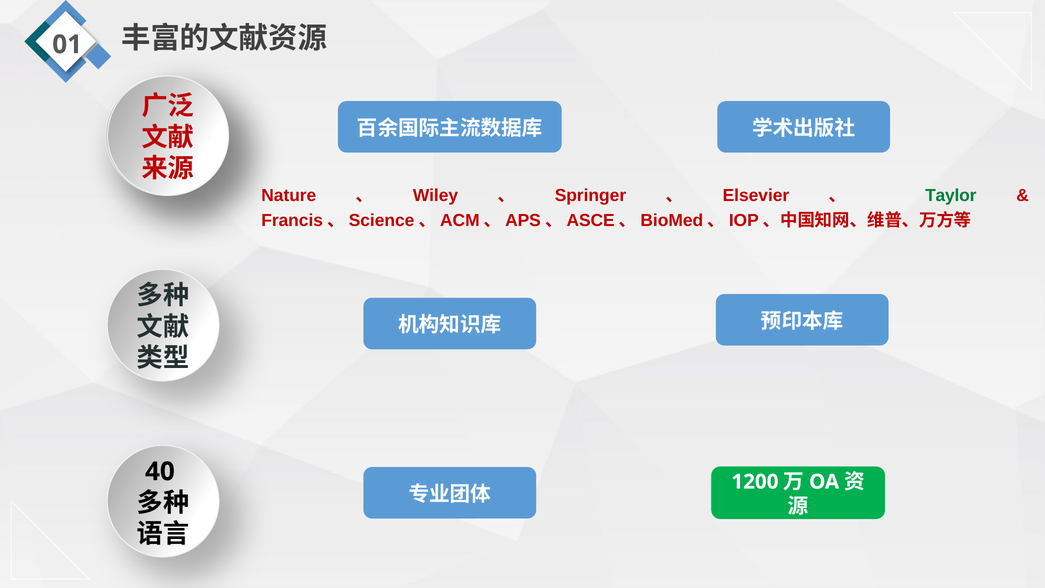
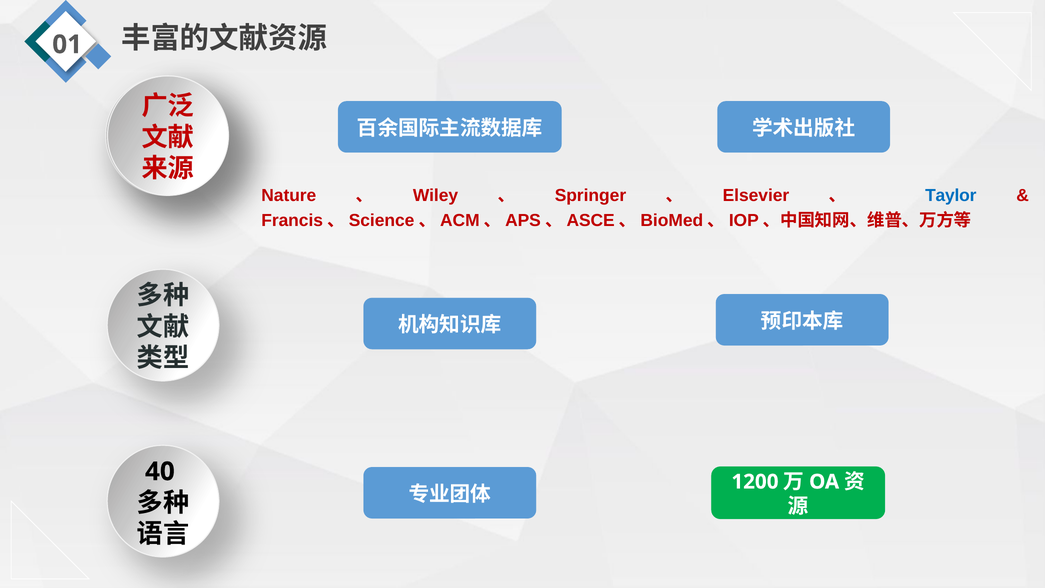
Taylor colour: green -> blue
